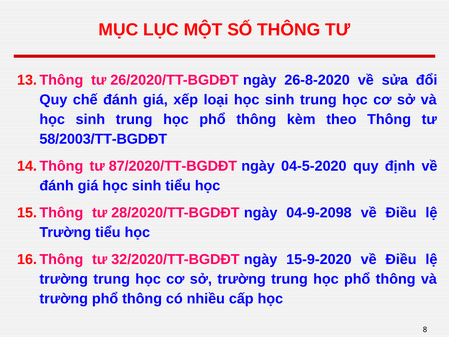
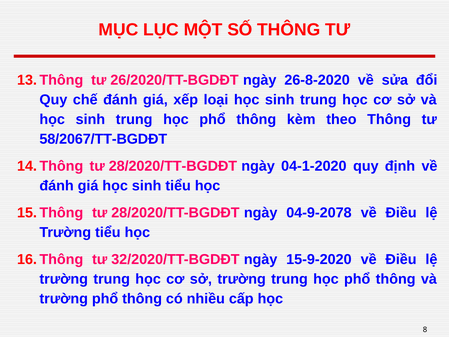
58/2003/TT-BGDĐT: 58/2003/TT-BGDĐT -> 58/2067/TT-BGDĐT
87/2020/TT-BGDĐT at (173, 166): 87/2020/TT-BGDĐT -> 28/2020/TT-BGDĐT
04-5-2020: 04-5-2020 -> 04-1-2020
04-9-2098: 04-9-2098 -> 04-9-2078
